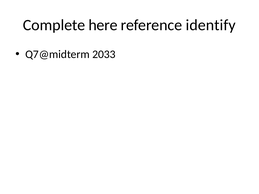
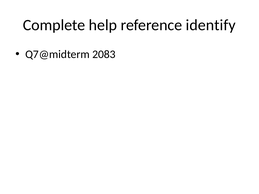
here: here -> help
2033: 2033 -> 2083
